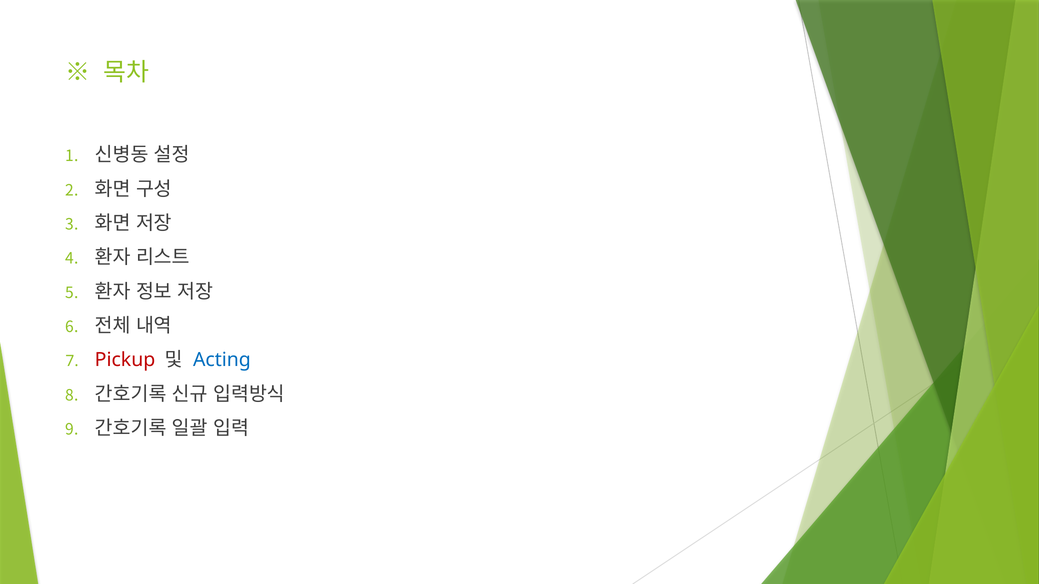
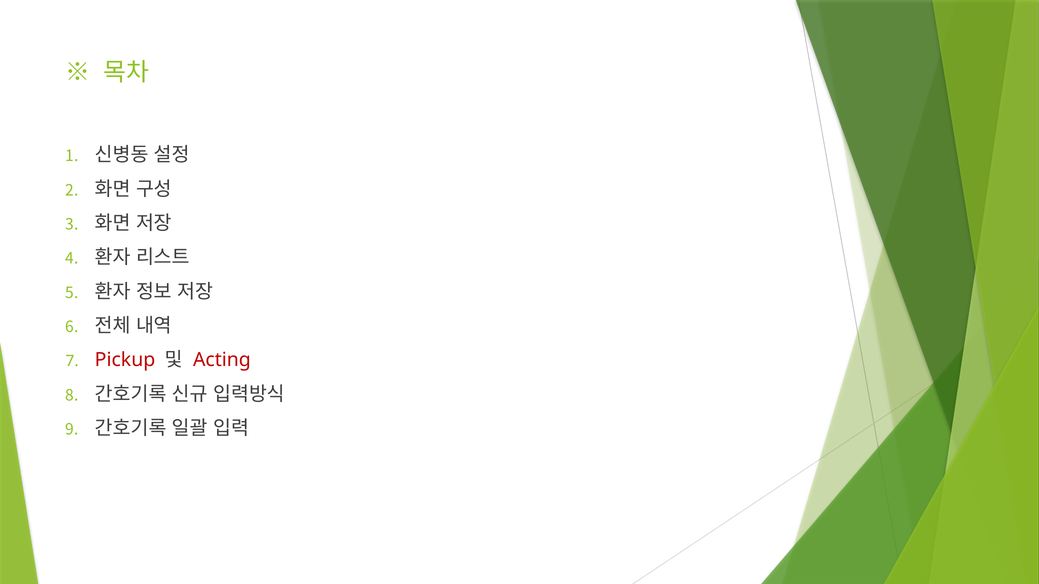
Acting colour: blue -> red
